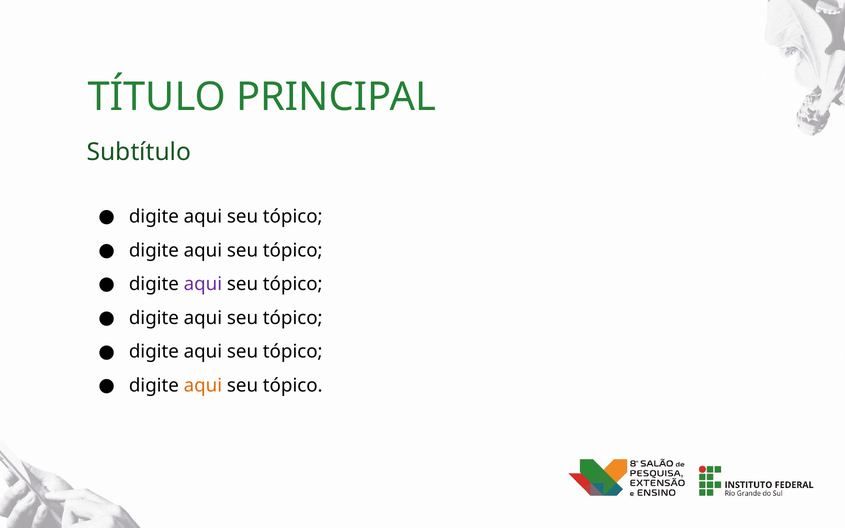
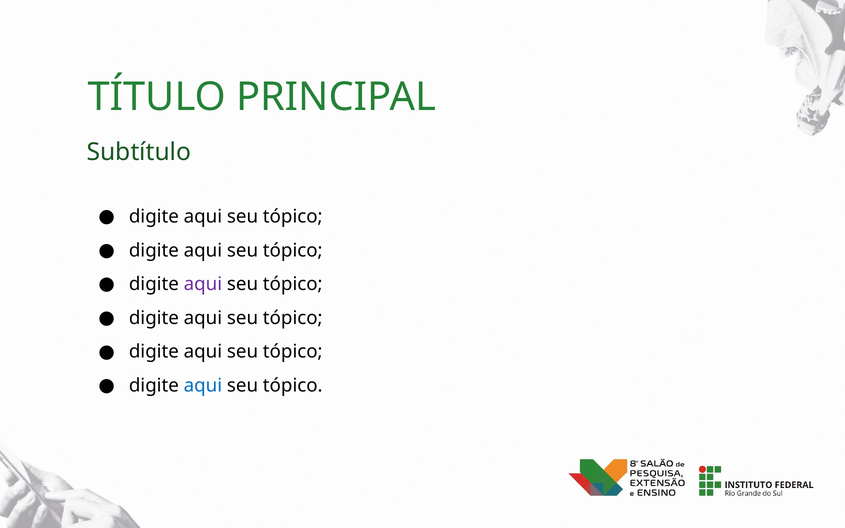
aqui at (203, 385) colour: orange -> blue
